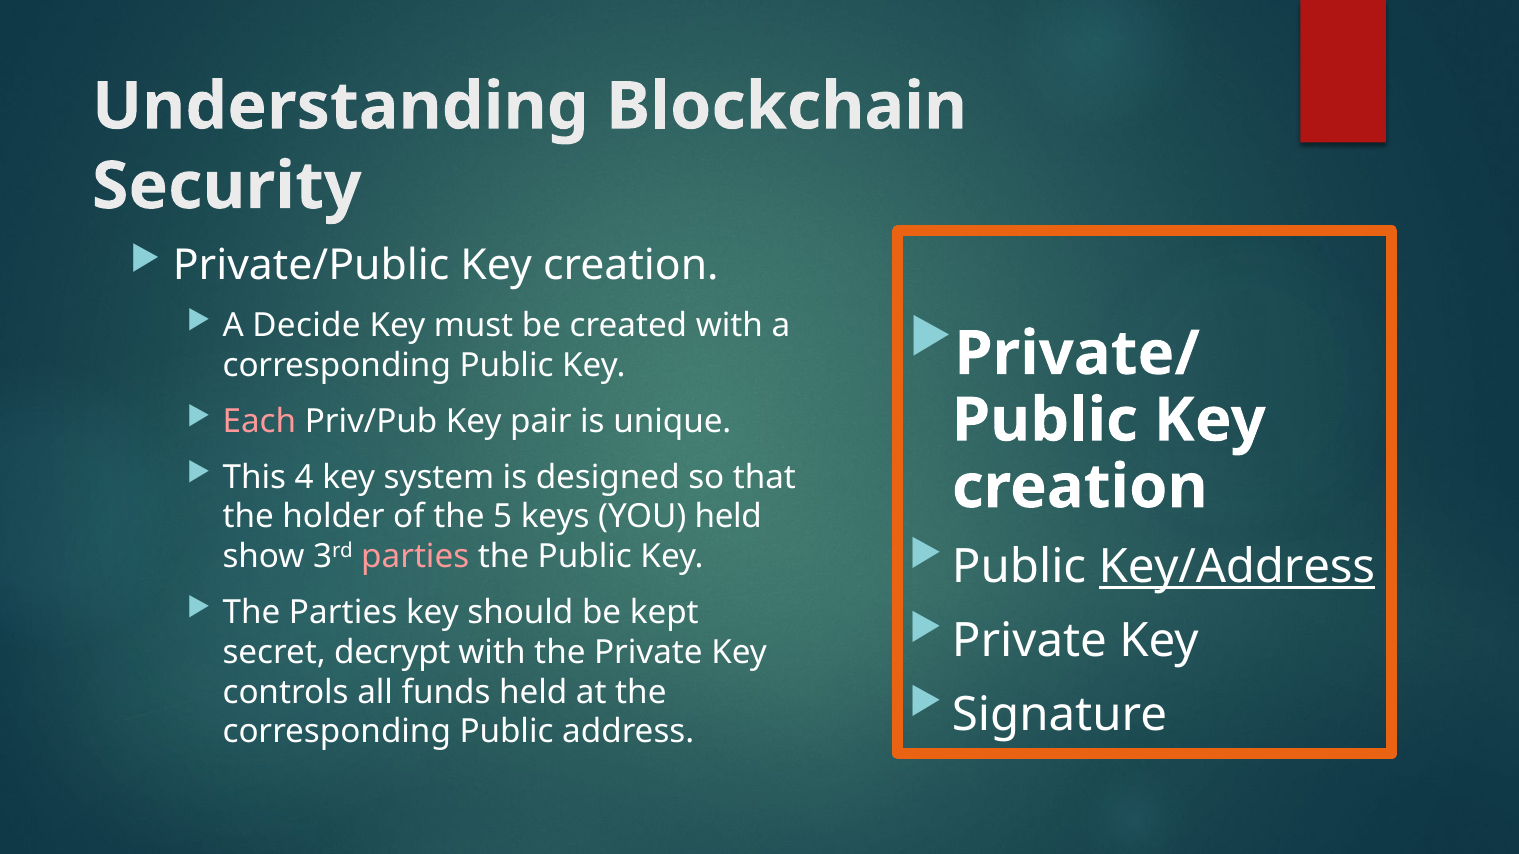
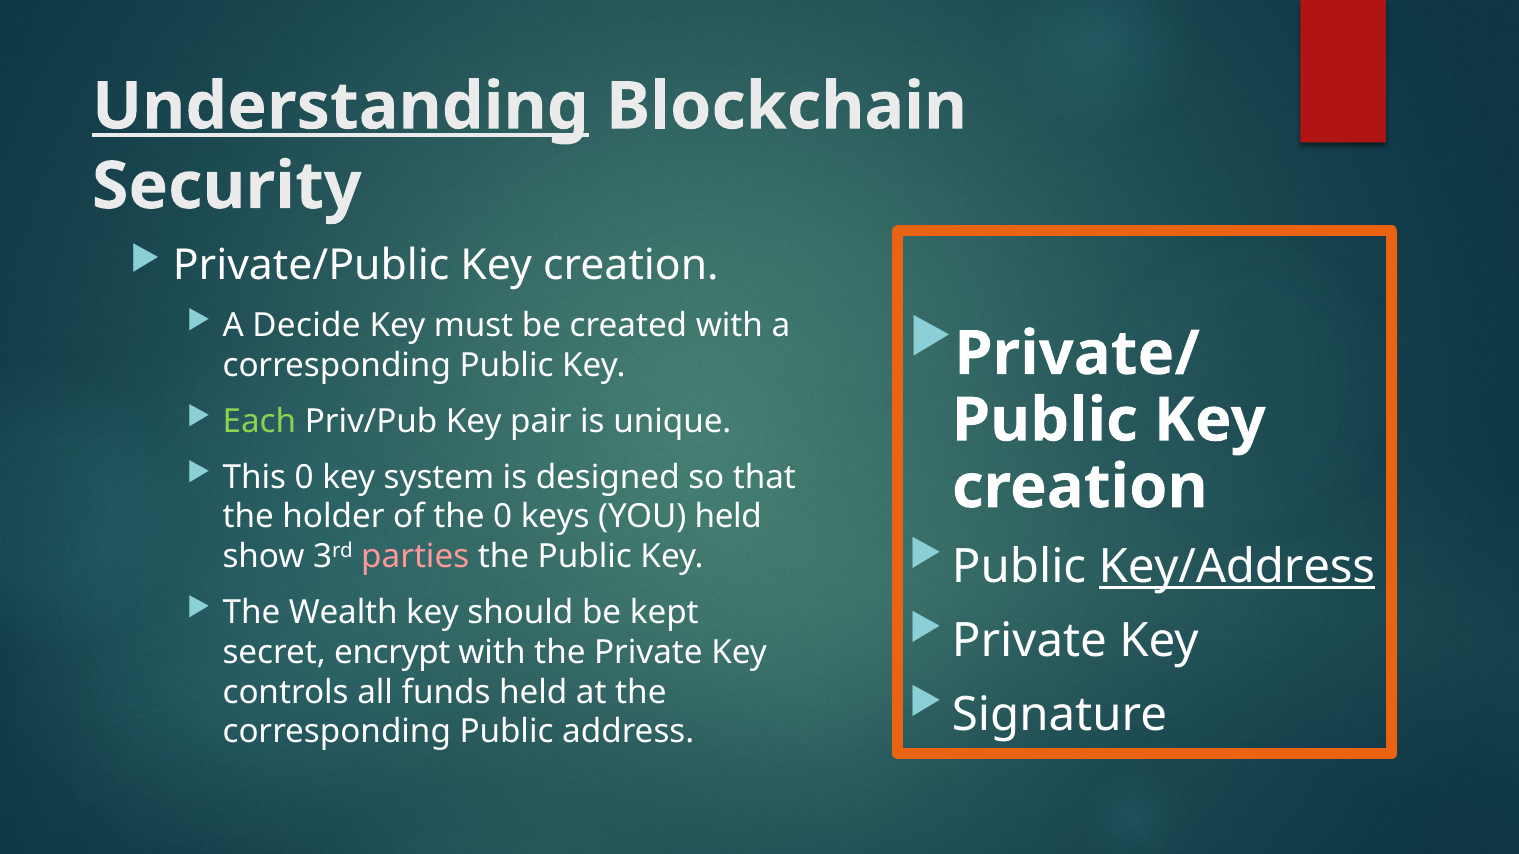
Understanding underline: none -> present
Each colour: pink -> light green
This 4: 4 -> 0
the 5: 5 -> 0
The Parties: Parties -> Wealth
decrypt: decrypt -> encrypt
